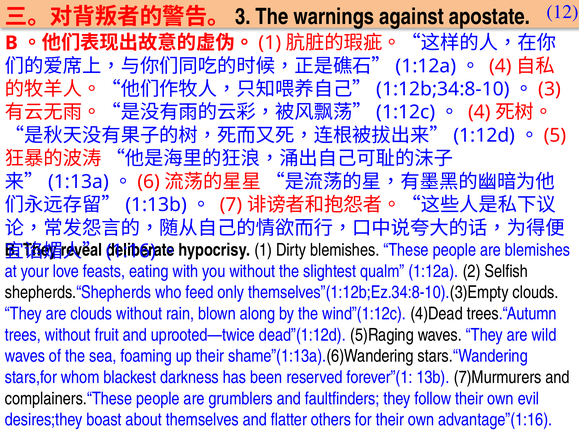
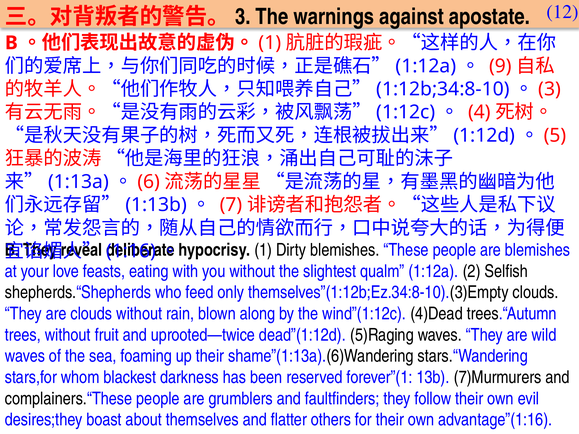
4 at (500, 66): 4 -> 9
